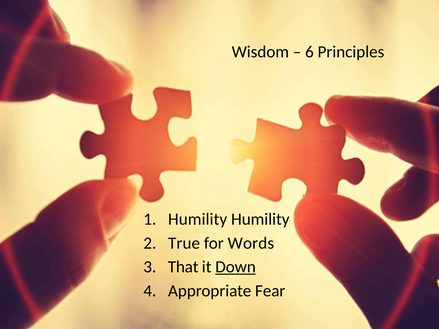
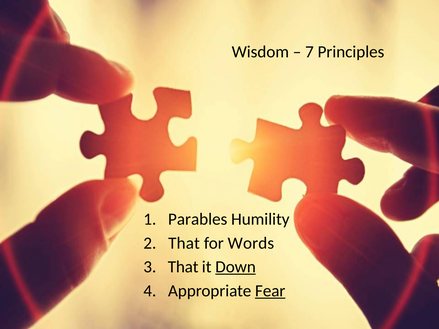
6: 6 -> 7
Humility at (198, 219): Humility -> Parables
True at (184, 243): True -> That
Fear underline: none -> present
